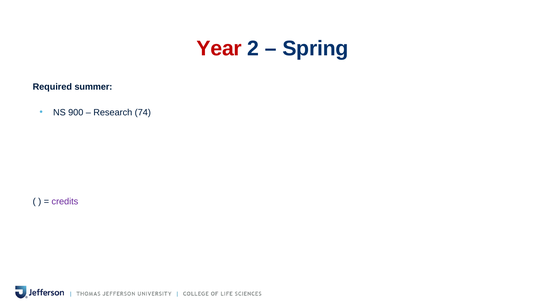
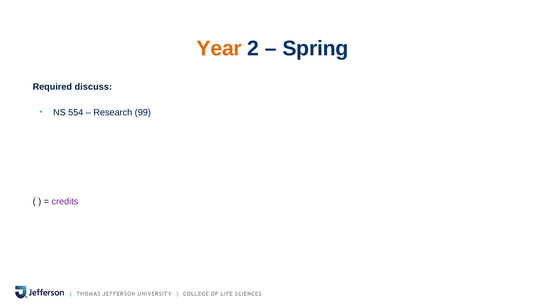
Year colour: red -> orange
summer: summer -> discuss
900: 900 -> 554
74: 74 -> 99
